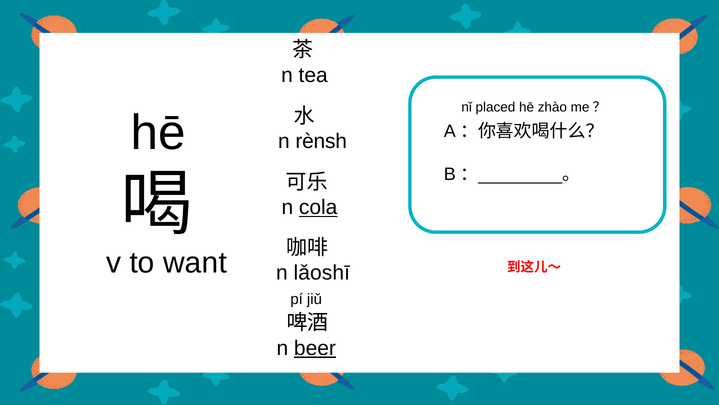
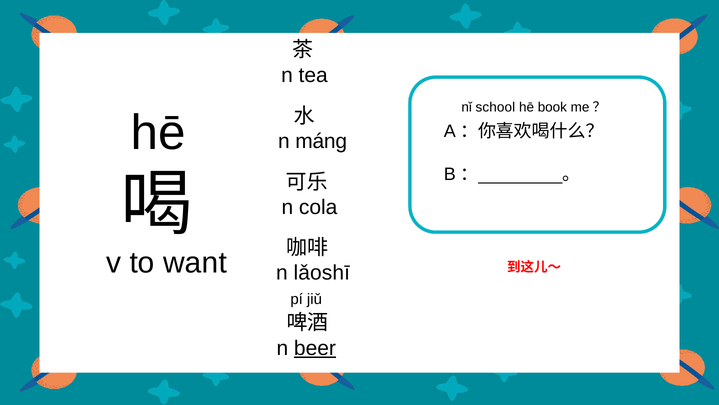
placed: placed -> school
zhào: zhào -> book
rènsh: rènsh -> máng
cola underline: present -> none
